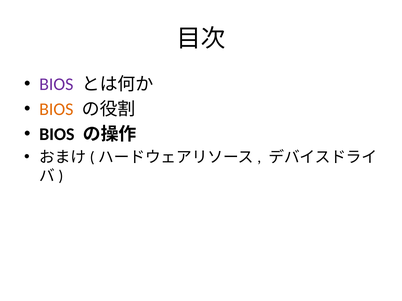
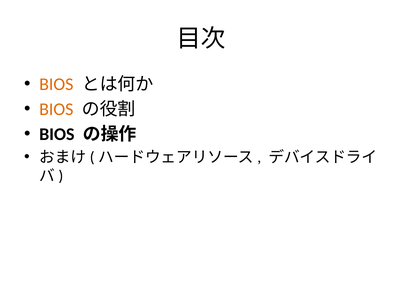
BIOS at (56, 84) colour: purple -> orange
